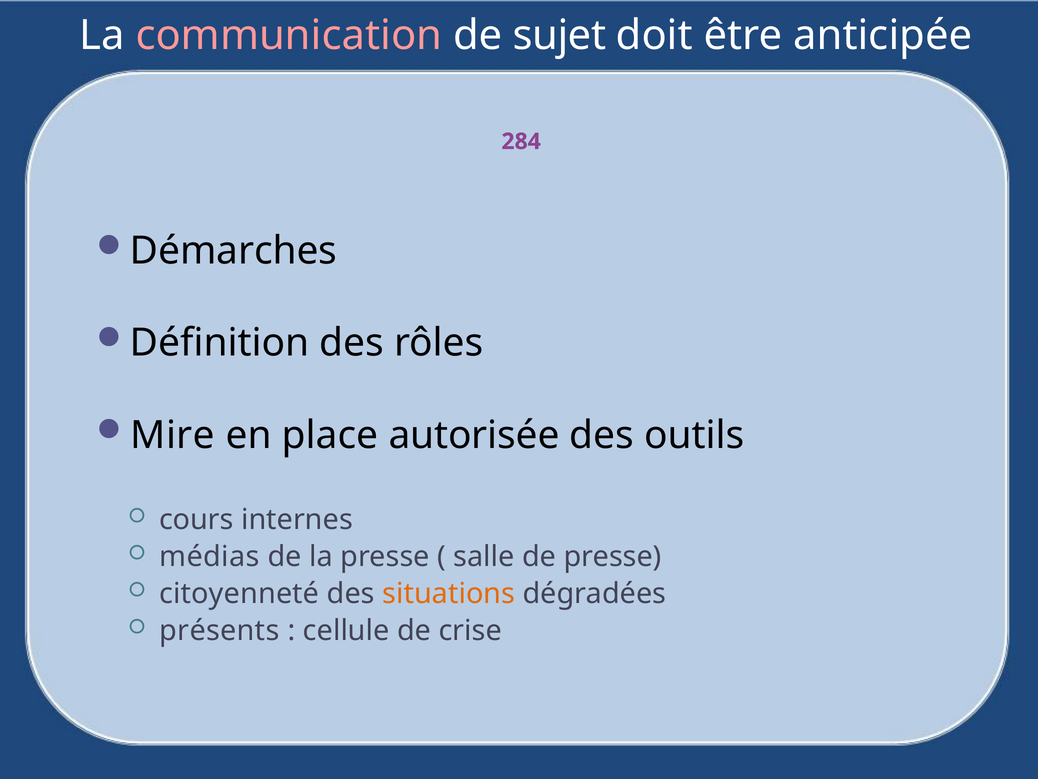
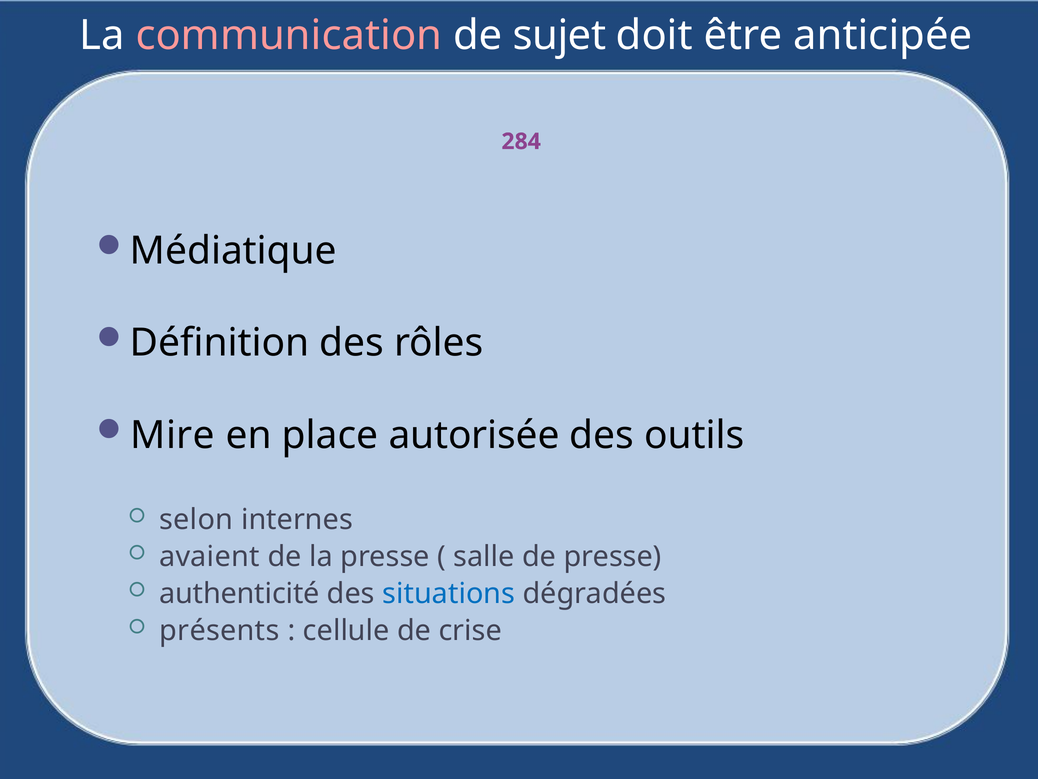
Démarches: Démarches -> Médiatique
cours: cours -> selon
médias: médias -> avaient
citoyenneté: citoyenneté -> authenticité
situations colour: orange -> blue
